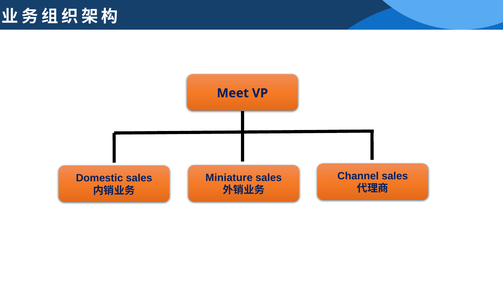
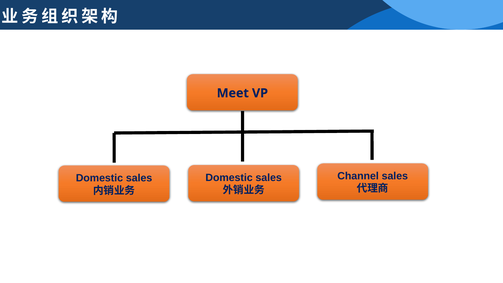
Miniature at (229, 177): Miniature -> Domestic
